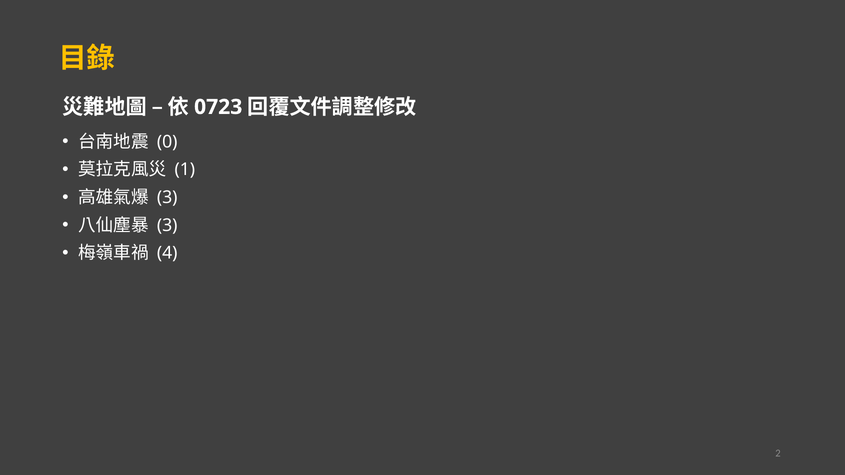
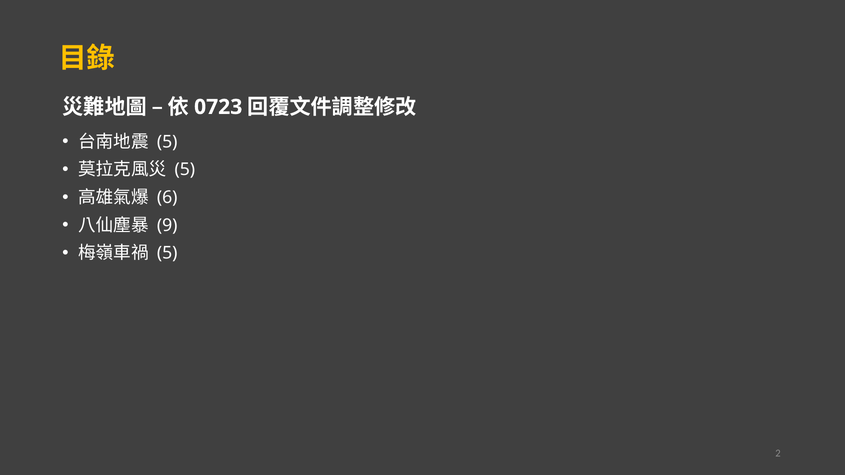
0 at (167, 142): 0 -> 5
1 at (185, 170): 1 -> 5
3 at (167, 198): 3 -> 6
3 at (167, 225): 3 -> 9
4 at (167, 253): 4 -> 5
